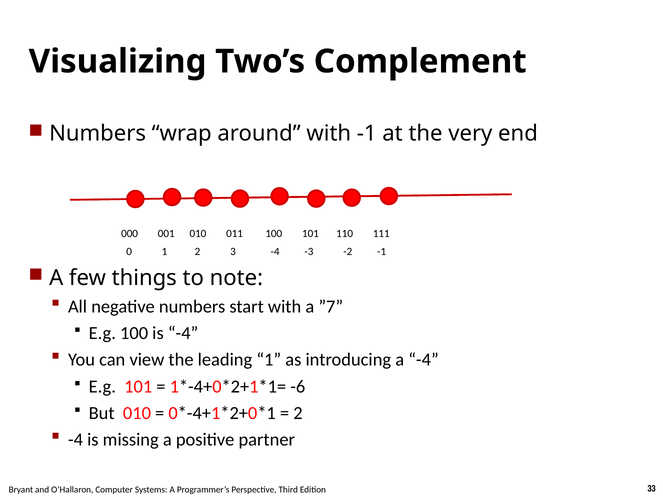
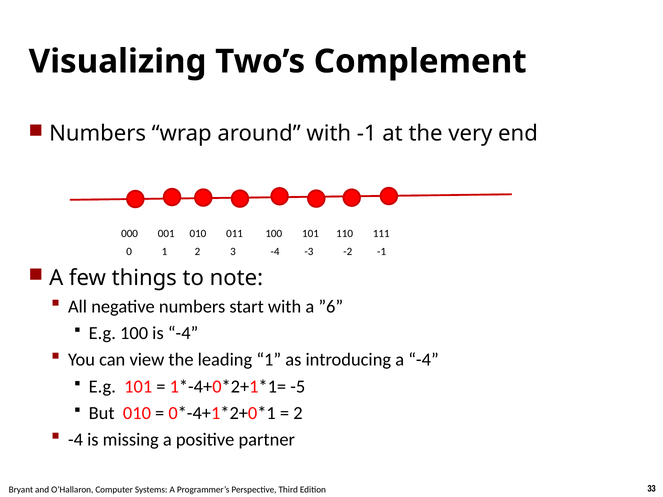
”7: ”7 -> ”6
-6: -6 -> -5
